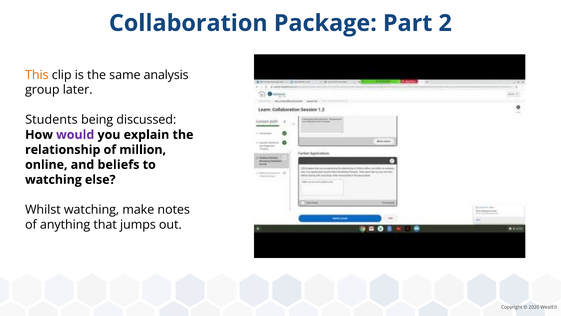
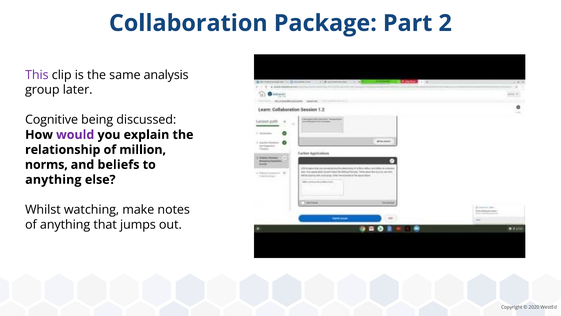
This colour: orange -> purple
Students: Students -> Cognitive
online: online -> norms
watching at (53, 179): watching -> anything
